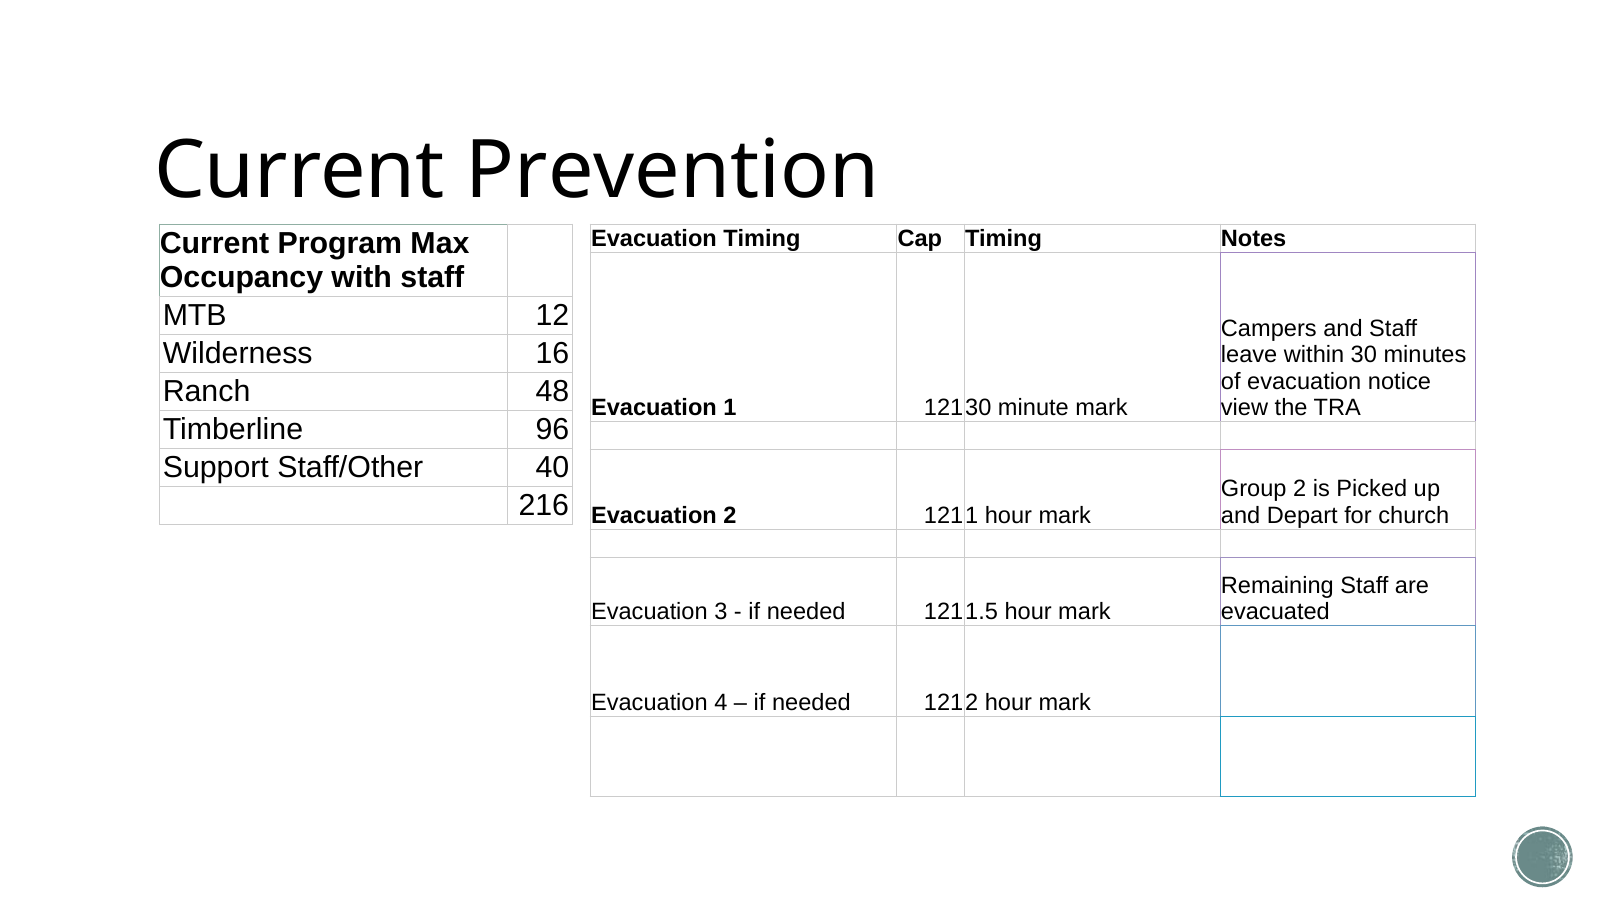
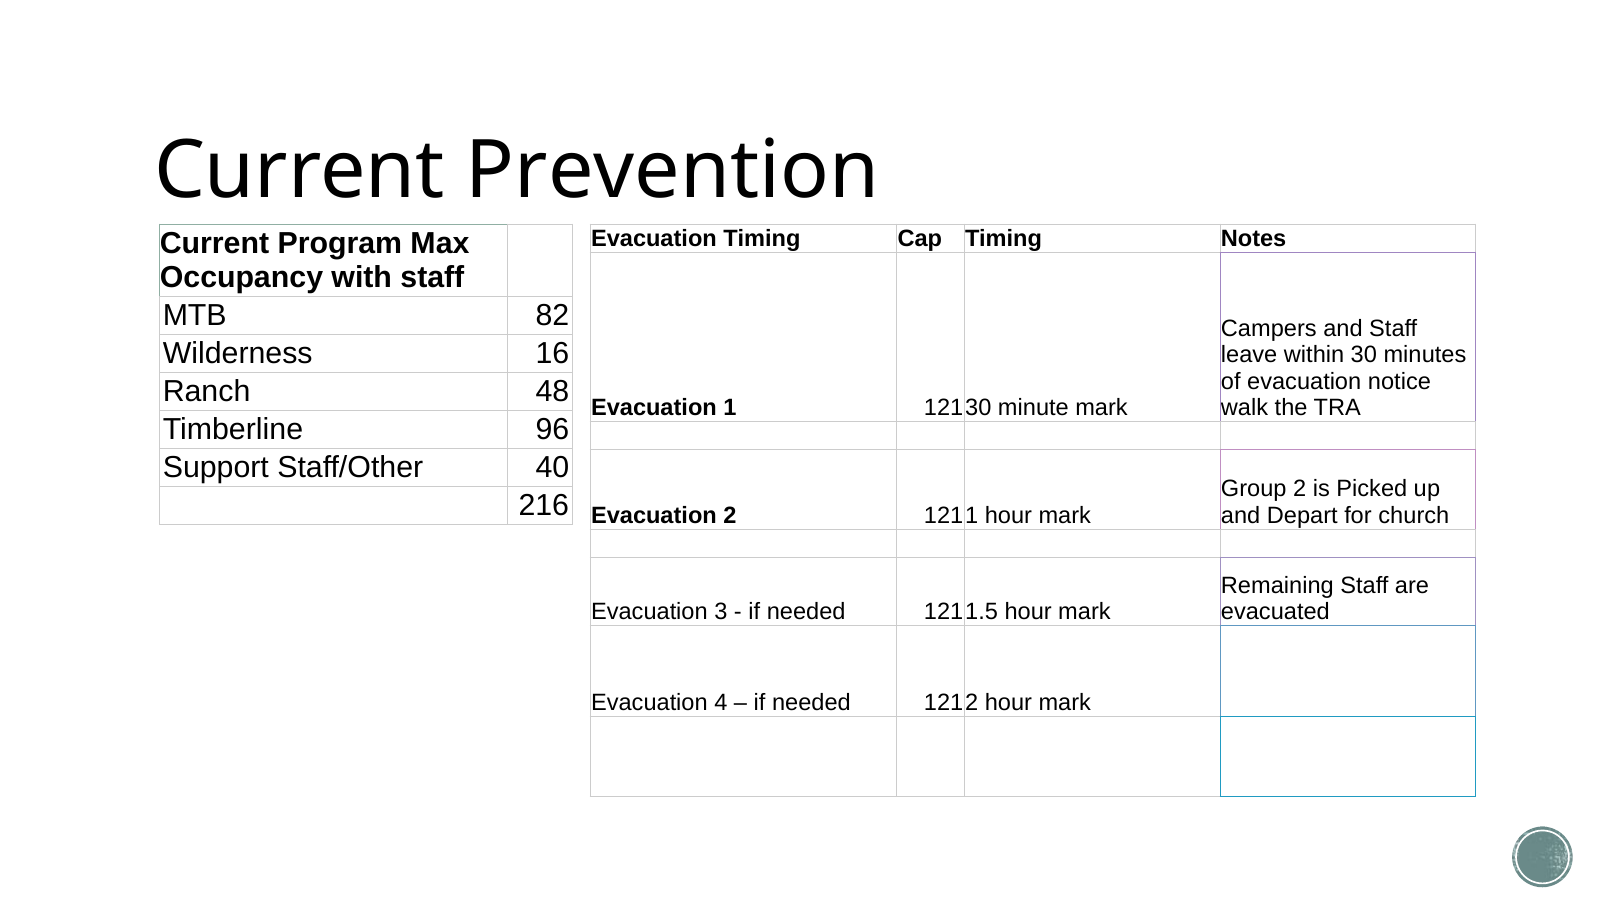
12: 12 -> 82
view: view -> walk
